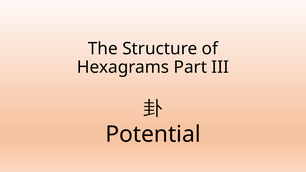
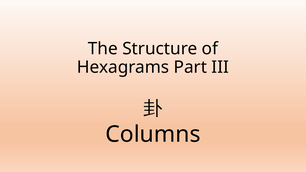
Potential: Potential -> Columns
